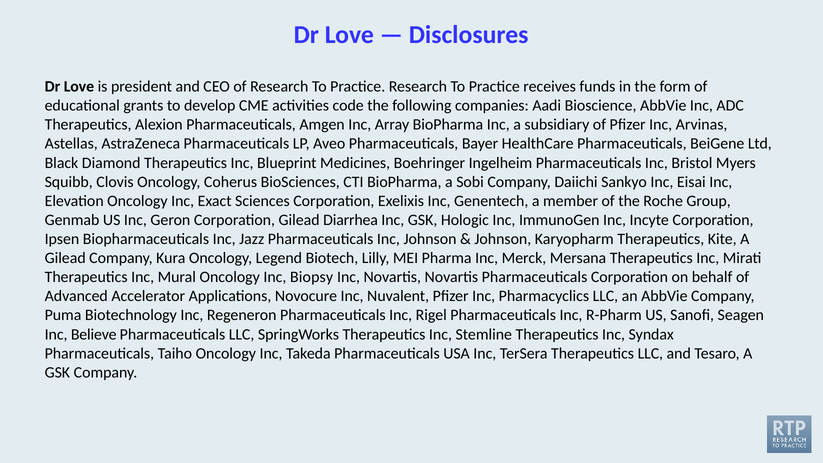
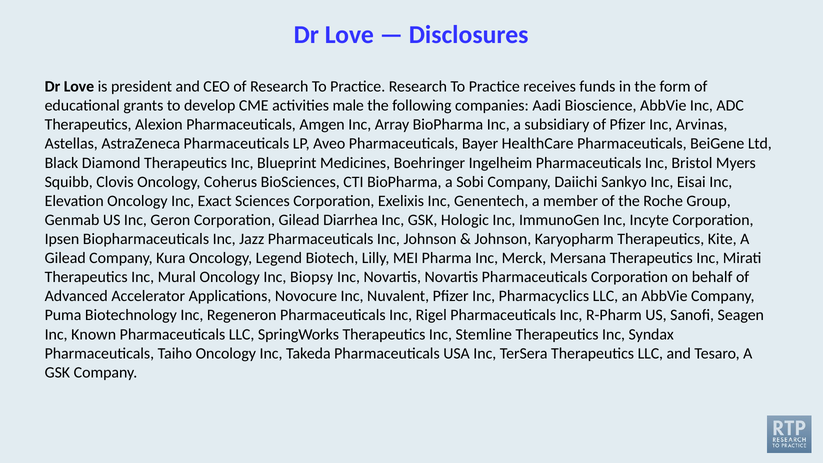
code: code -> male
Believe: Believe -> Known
